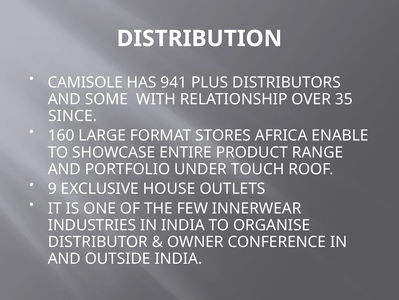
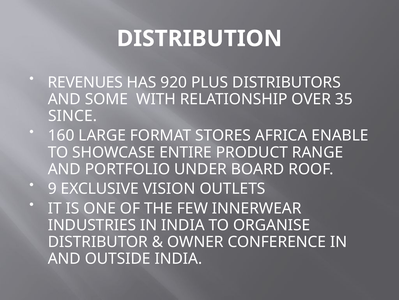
CAMISOLE: CAMISOLE -> REVENUES
941: 941 -> 920
TOUCH: TOUCH -> BOARD
HOUSE: HOUSE -> VISION
